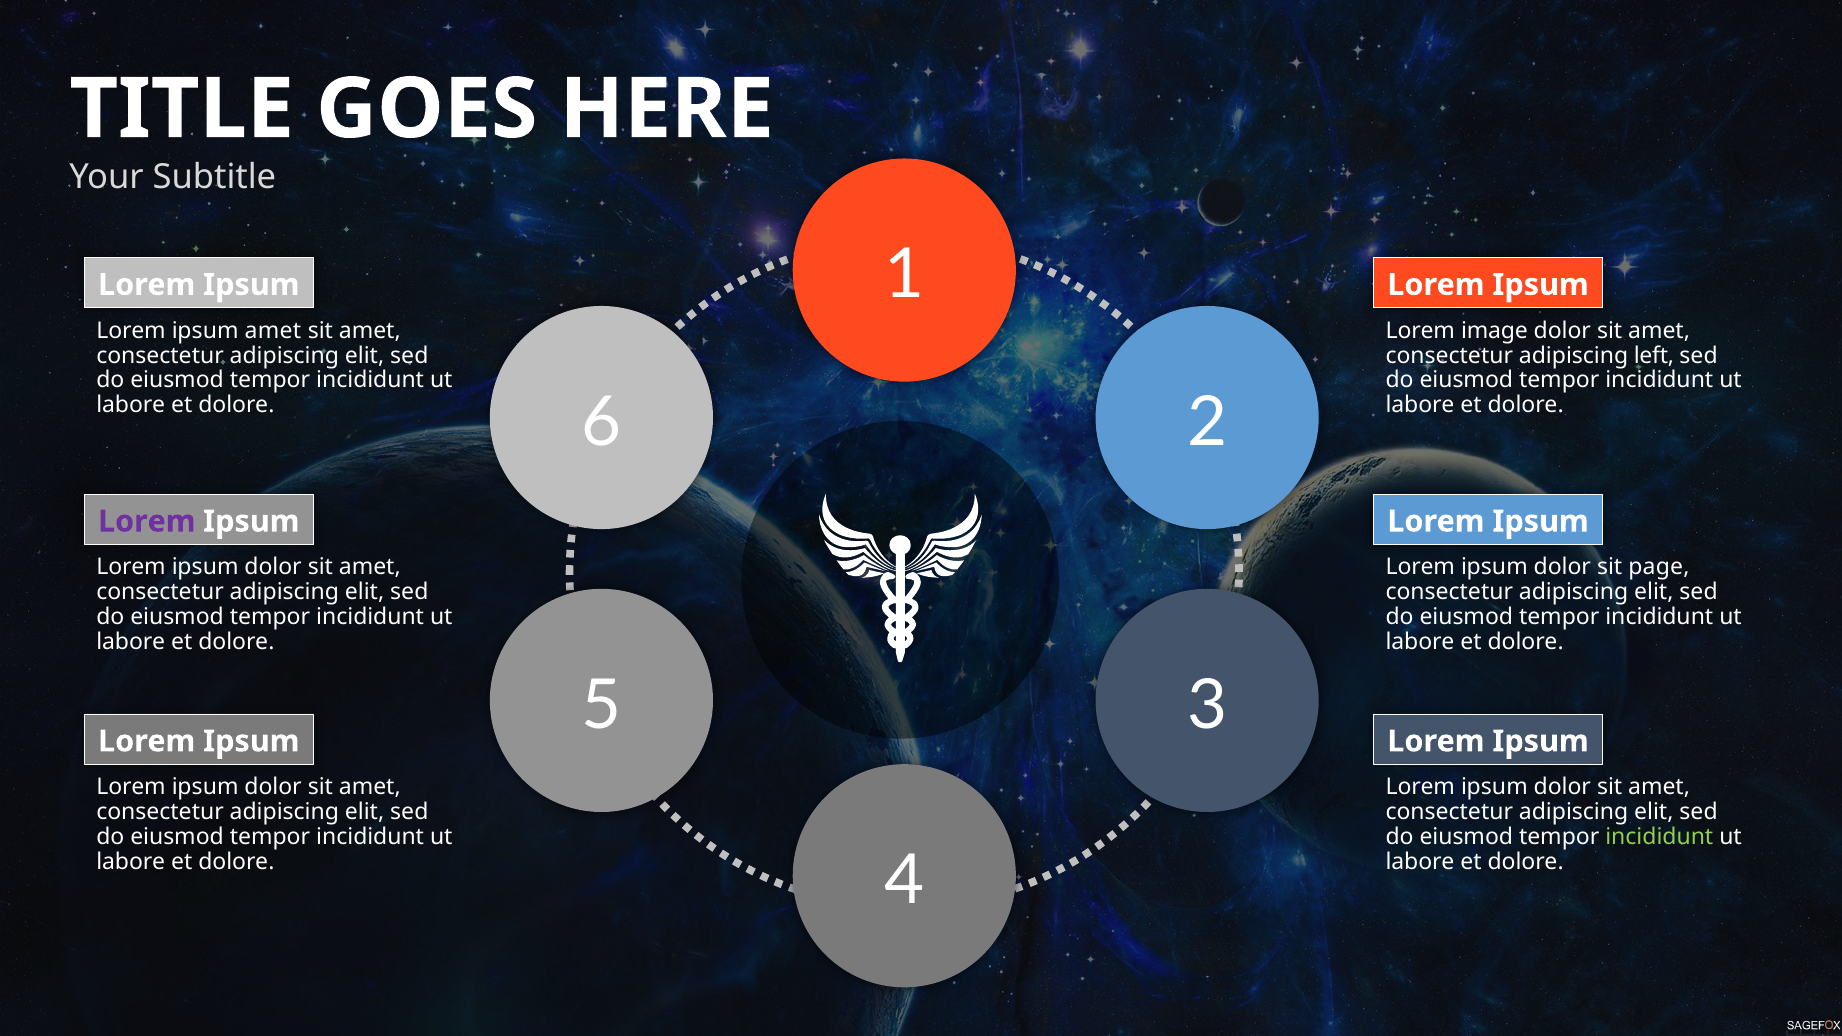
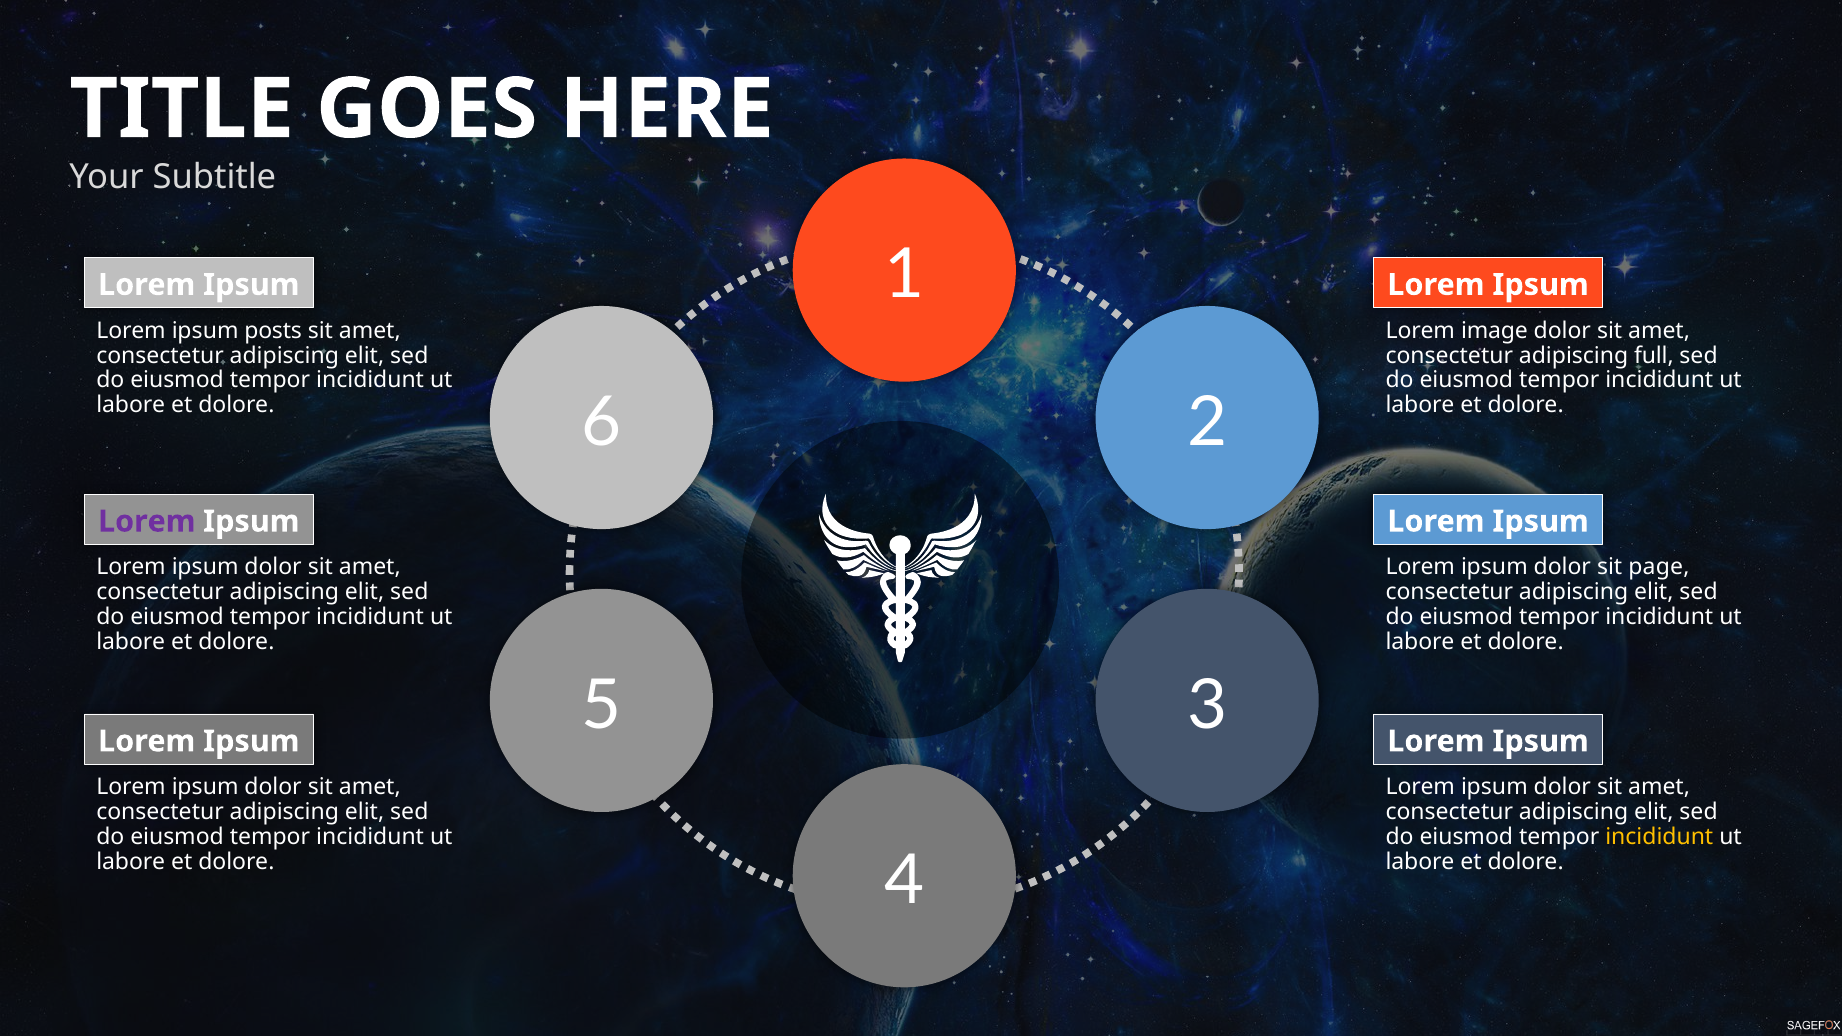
ipsum amet: amet -> posts
left: left -> full
incididunt at (1659, 837) colour: light green -> yellow
